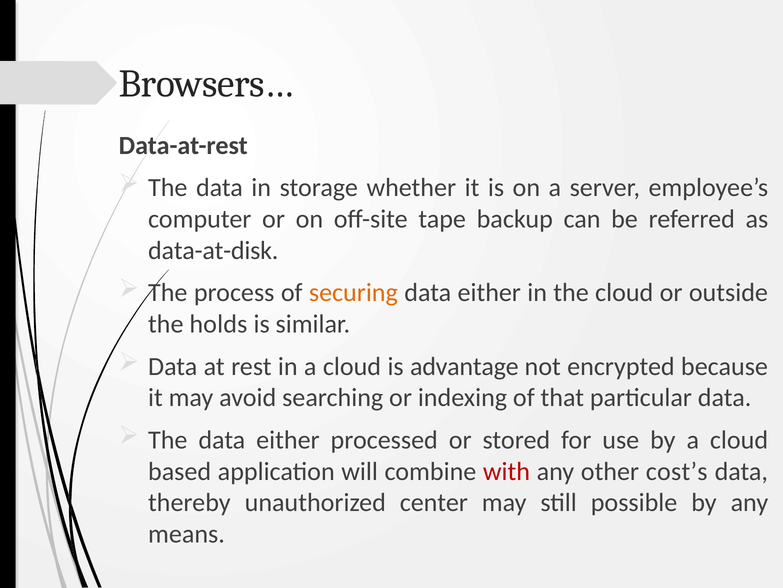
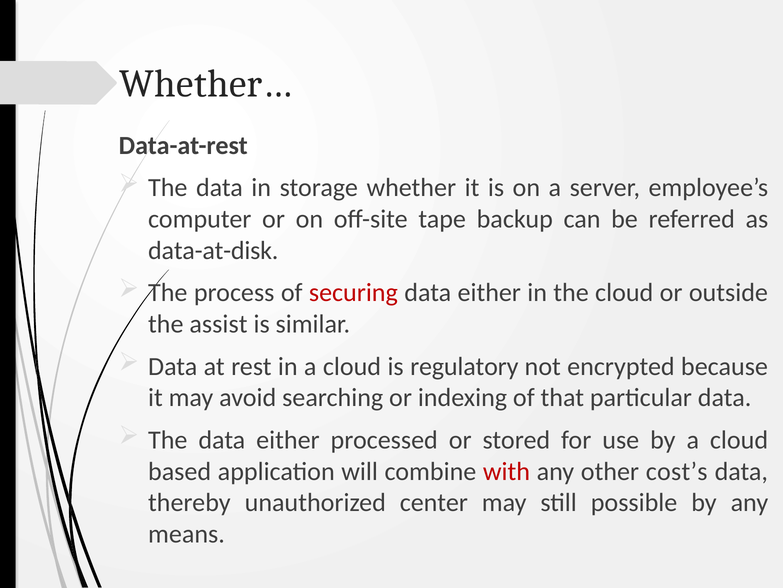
Browsers…: Browsers… -> Whether…
securing colour: orange -> red
holds: holds -> assist
advantage: advantage -> regulatory
